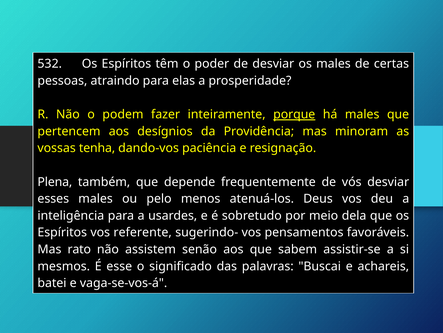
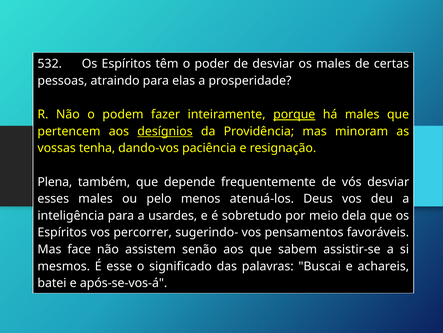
desígnios underline: none -> present
referente: referente -> percorrer
rato: rato -> face
vaga-se-vos-á: vaga-se-vos-á -> após-se-vos-á
